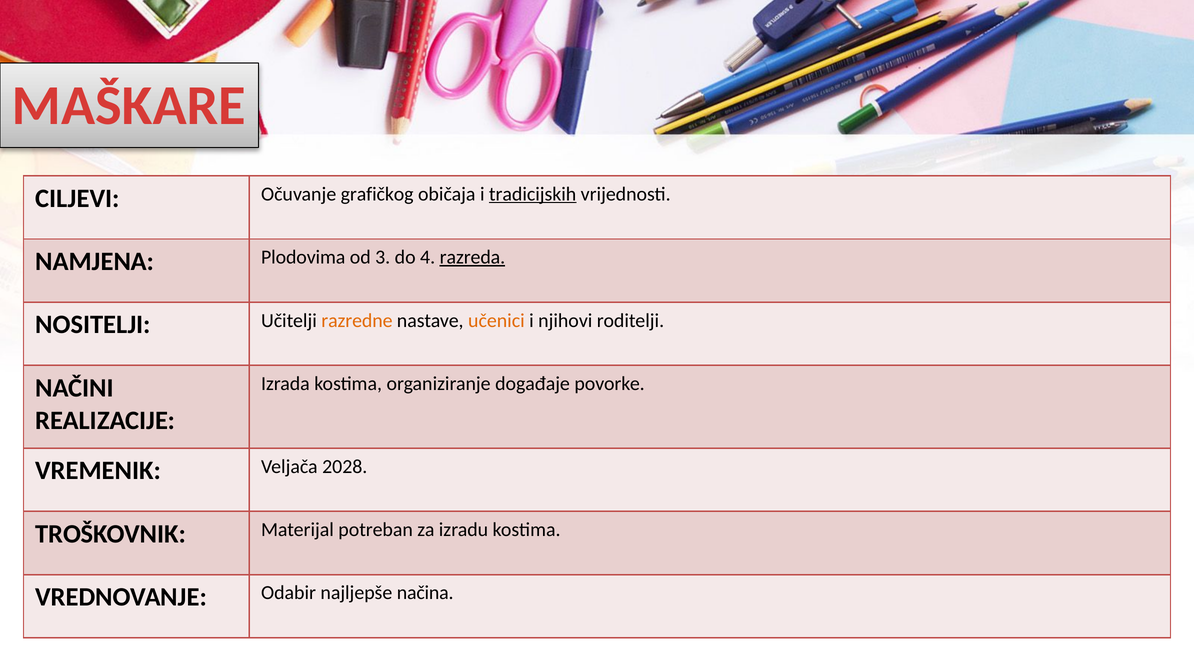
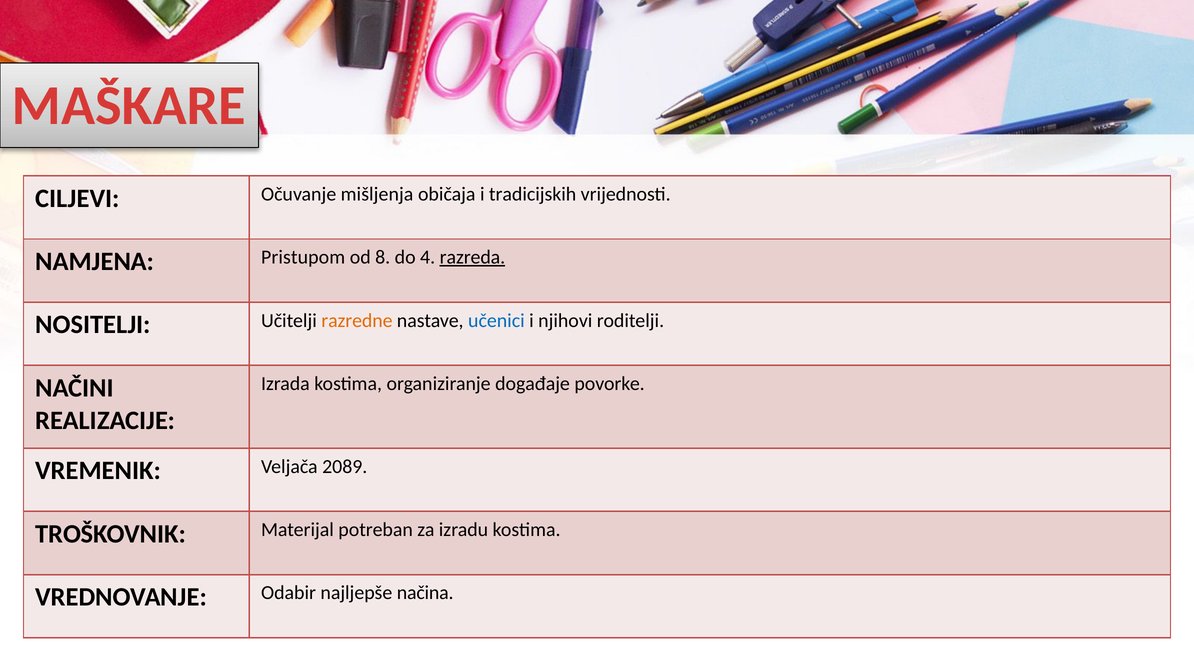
grafičkog: grafičkog -> mišljenja
tradicijskih underline: present -> none
Plodovima: Plodovima -> Pristupom
3: 3 -> 8
učenici colour: orange -> blue
2028: 2028 -> 2089
